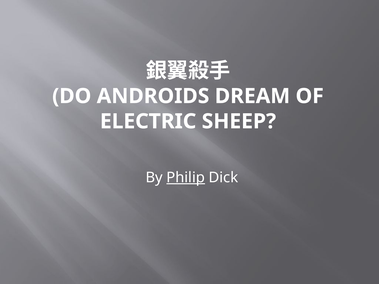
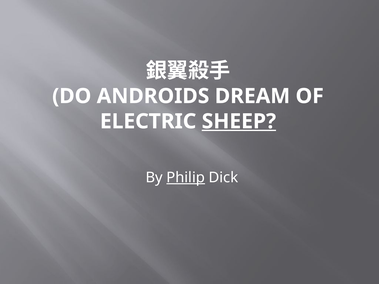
SHEEP underline: none -> present
